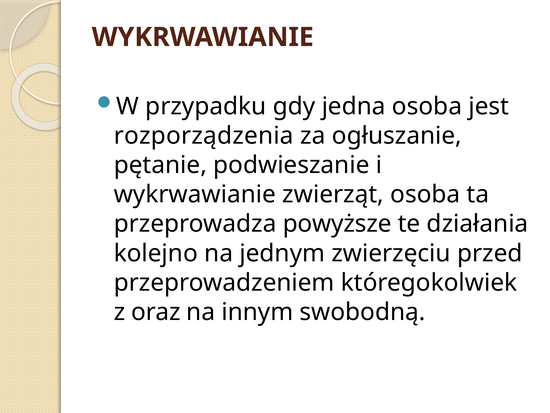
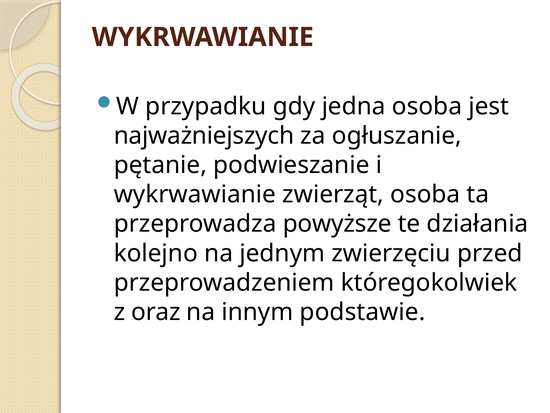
rozporządzenia: rozporządzenia -> najważniejszych
swobodną: swobodną -> podstawie
